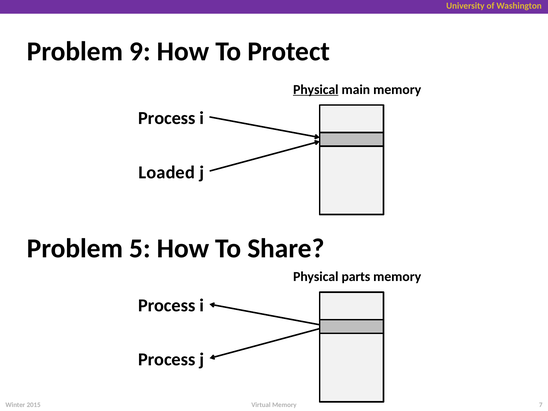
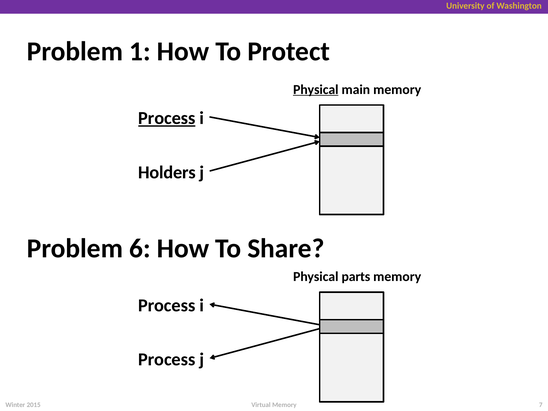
9: 9 -> 1
Process at (167, 118) underline: none -> present
Loaded: Loaded -> Holders
5: 5 -> 6
